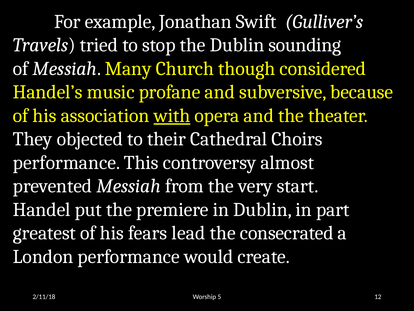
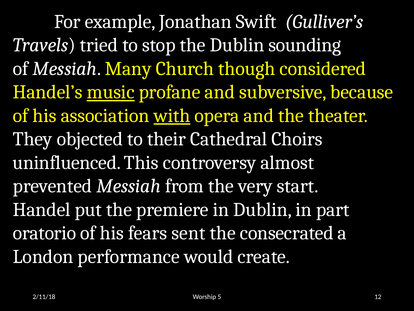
music underline: none -> present
performance at (67, 162): performance -> uninfluenced
greatest: greatest -> oratorio
lead: lead -> sent
